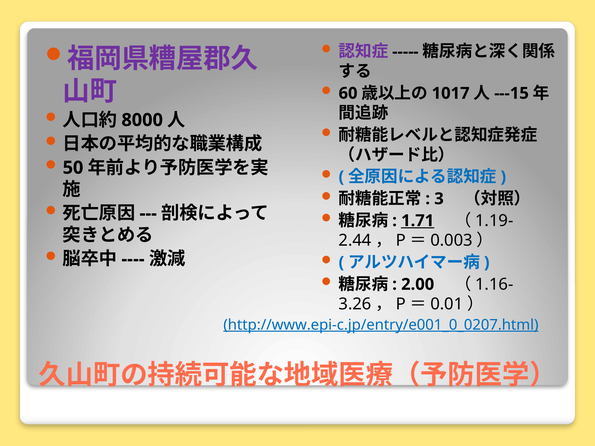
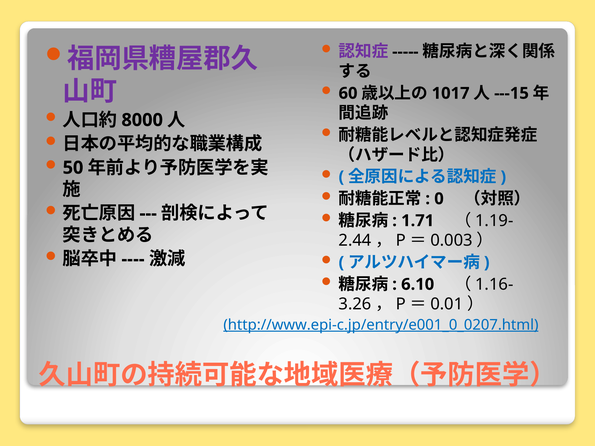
3: 3 -> 0
1.71 underline: present -> none
2.00: 2.00 -> 6.10
